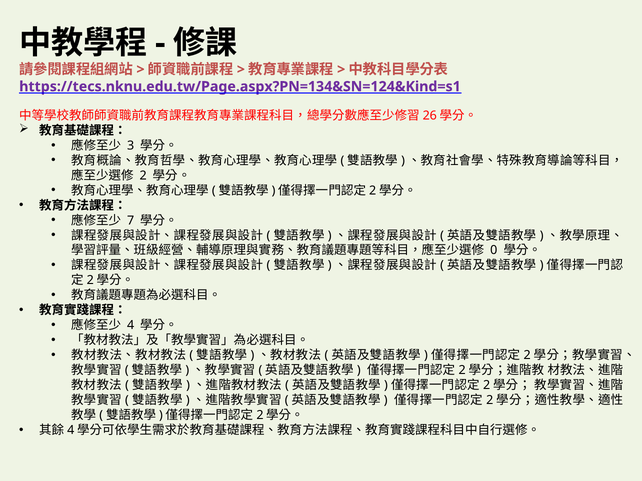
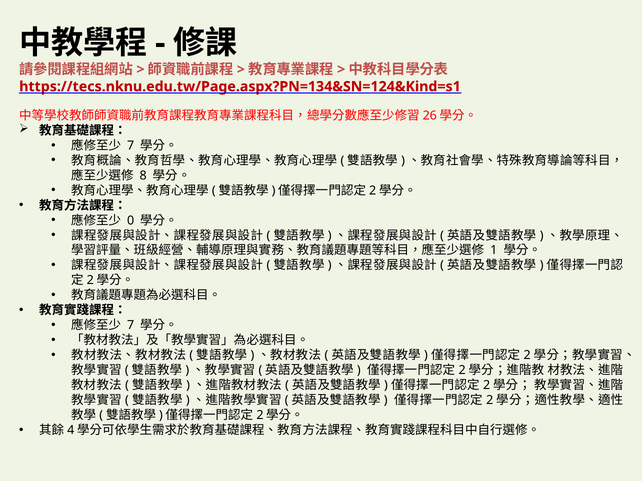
https://tecs.nknu.edu.tw/Page.aspx?PN=134&SN=124&Kind=s1 colour: purple -> red
3 at (131, 146): 3 -> 7
2 at (143, 176): 2 -> 8
7: 7 -> 0
0: 0 -> 1
4 at (131, 326): 4 -> 7
